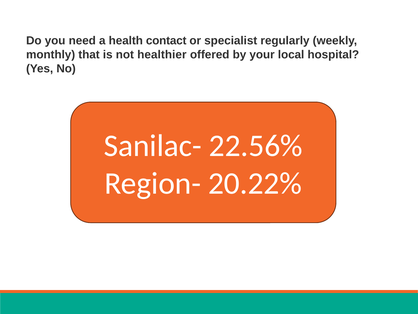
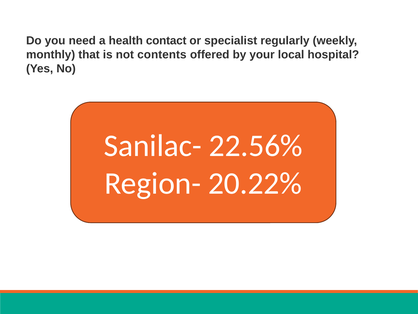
healthier: healthier -> contents
